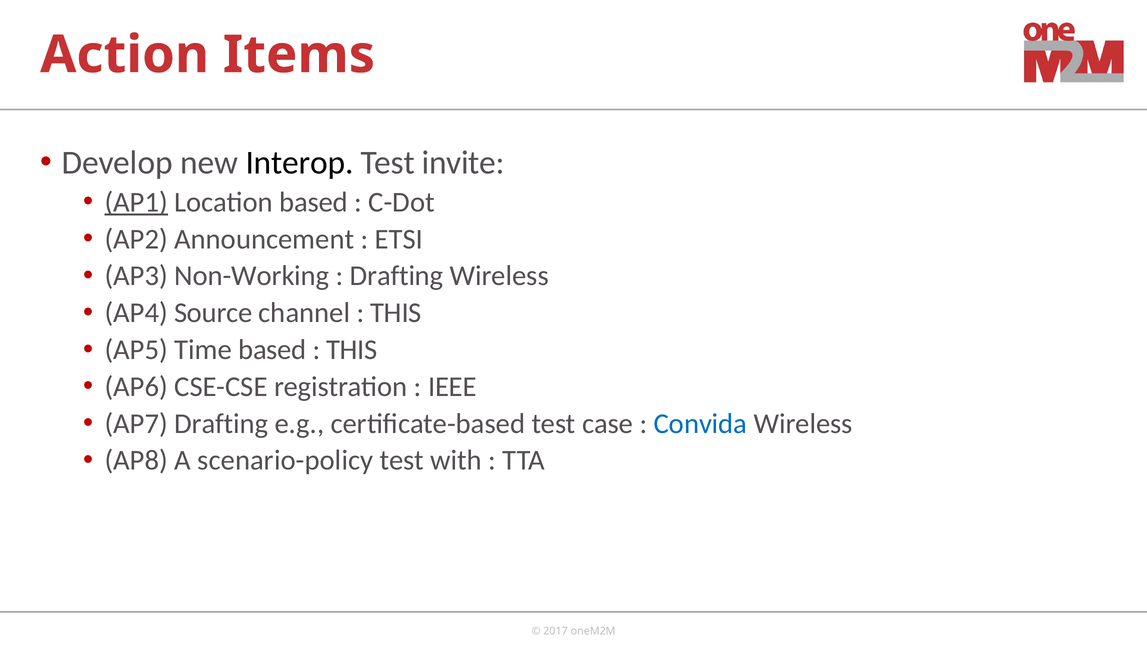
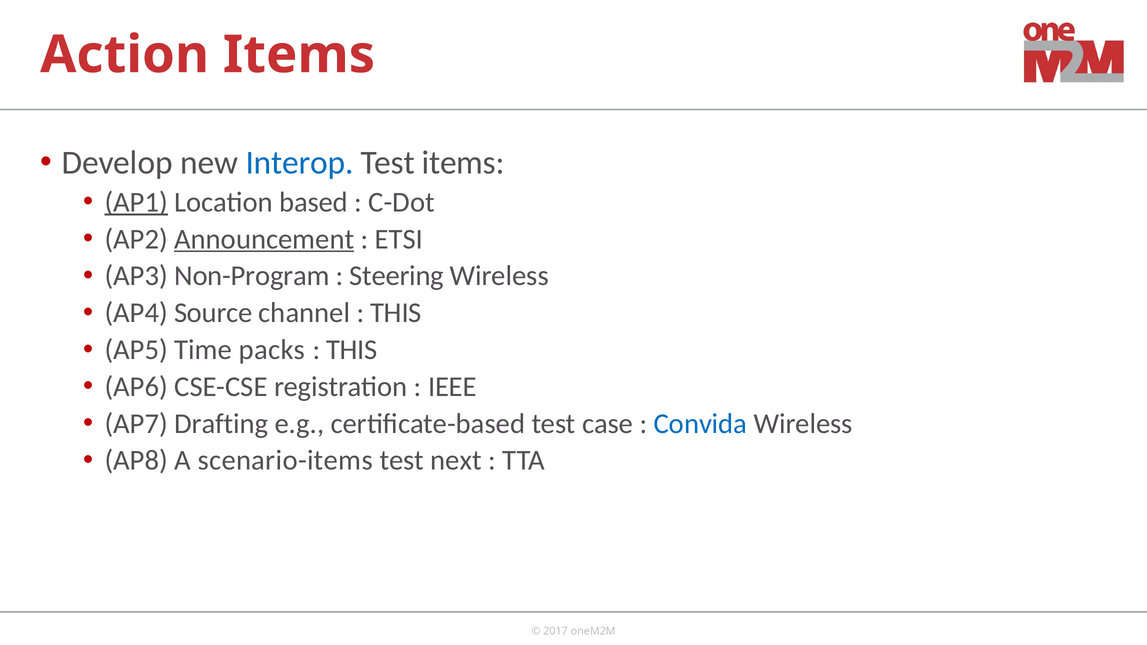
Interop colour: black -> blue
Test invite: invite -> items
Announcement underline: none -> present
Non-Working: Non-Working -> Non-Program
Drafting at (397, 276): Drafting -> Steering
Time based: based -> packs
scenario-policy: scenario-policy -> scenario-items
with: with -> next
